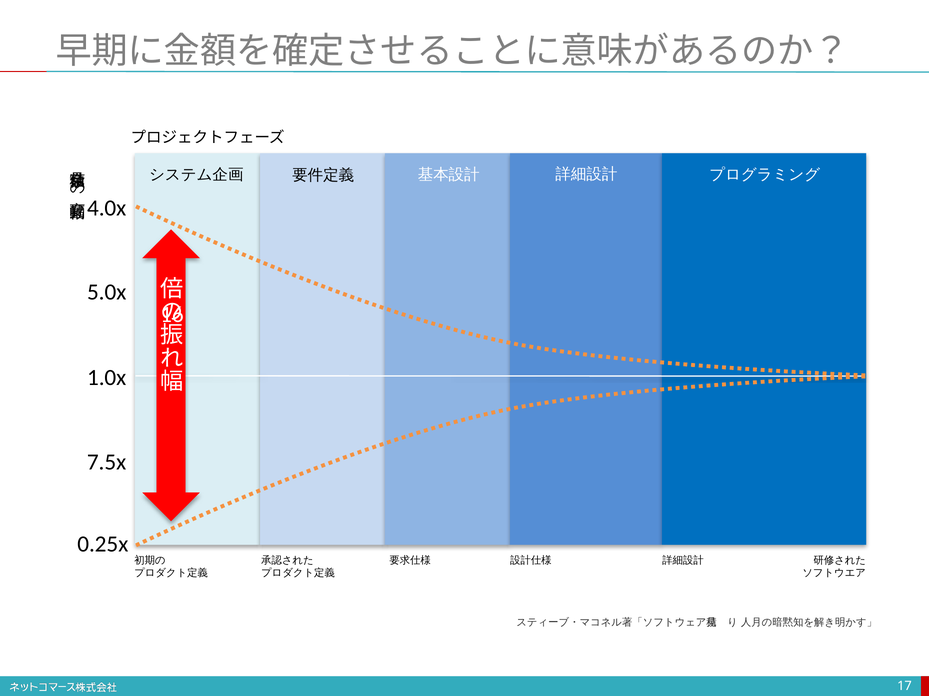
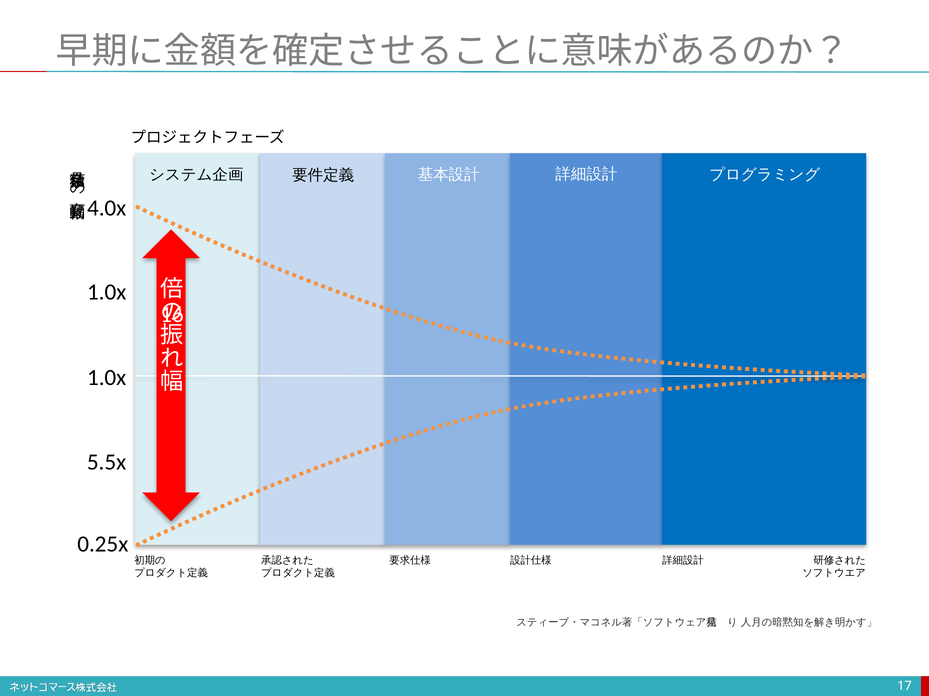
5.0x at (107, 293): 5.0x -> 1.0x
7.5x: 7.5x -> 5.5x
